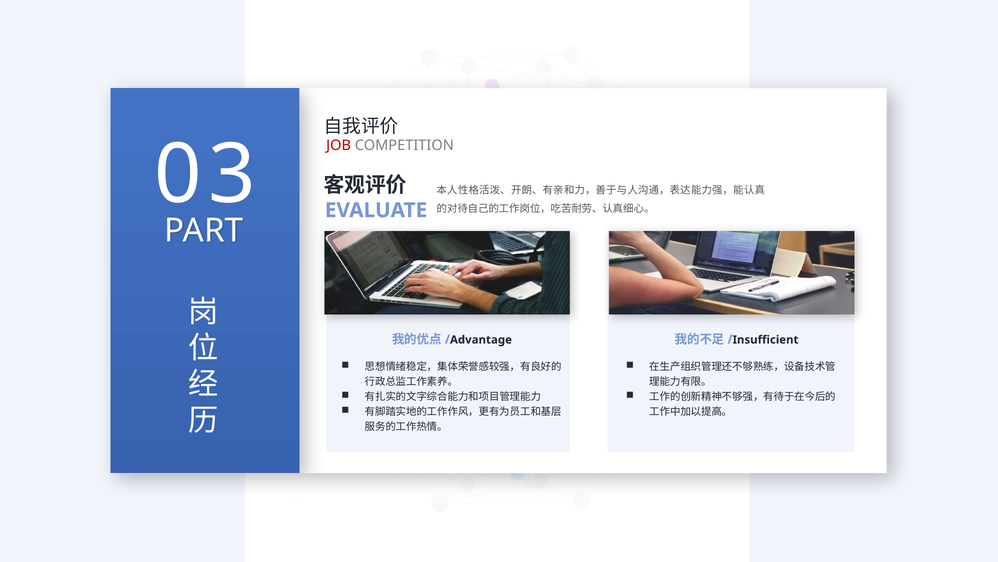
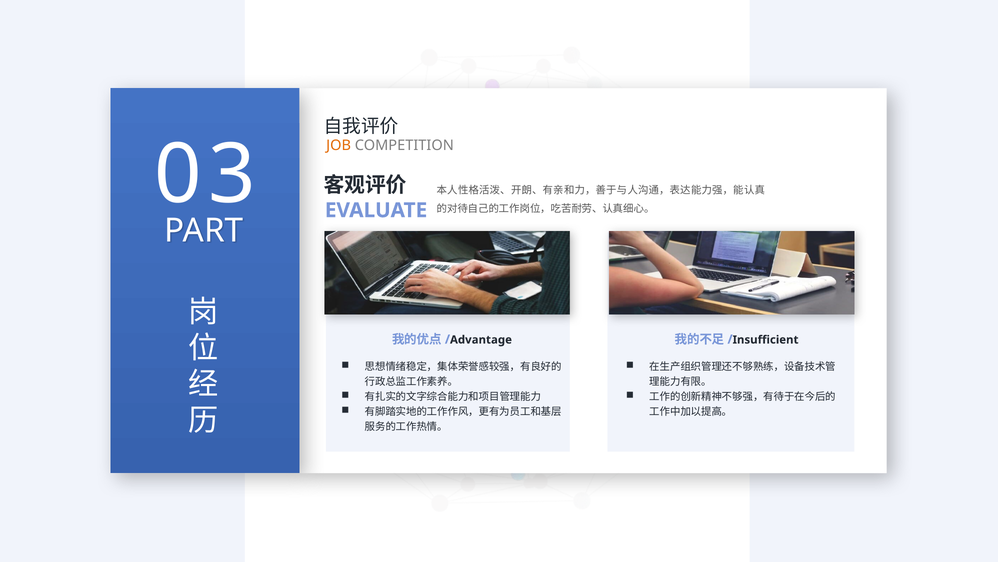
JOB colour: red -> orange
